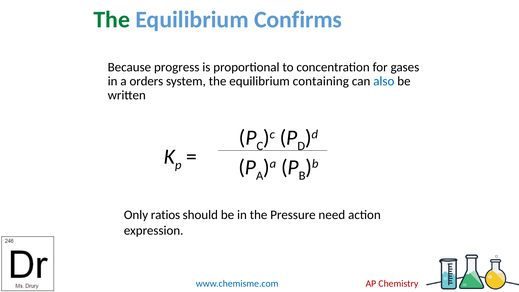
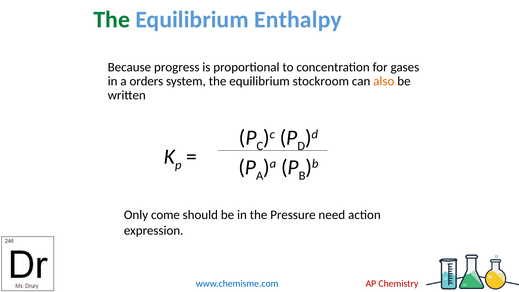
Confirms: Confirms -> Enthalpy
containing: containing -> stockroom
also colour: blue -> orange
ratios: ratios -> come
